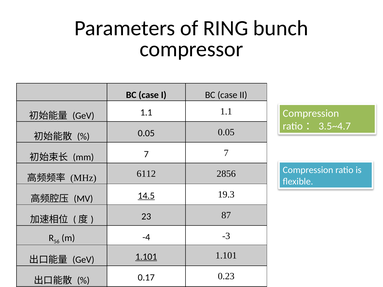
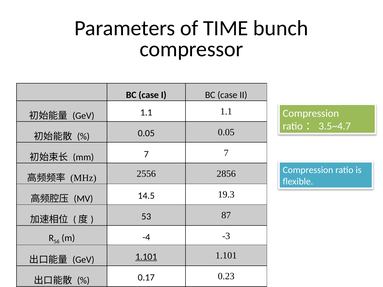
RING: RING -> TIME
6112: 6112 -> 2556
14.5 underline: present -> none
23: 23 -> 53
